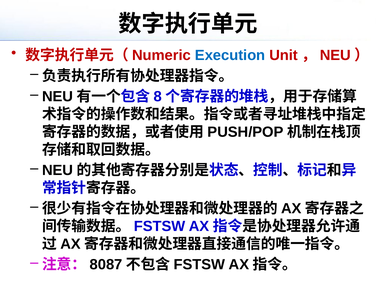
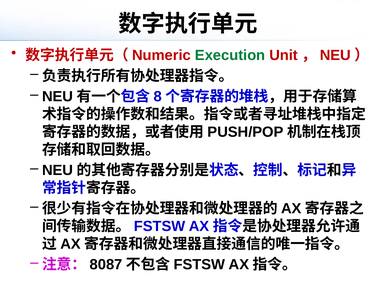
Execution colour: blue -> green
